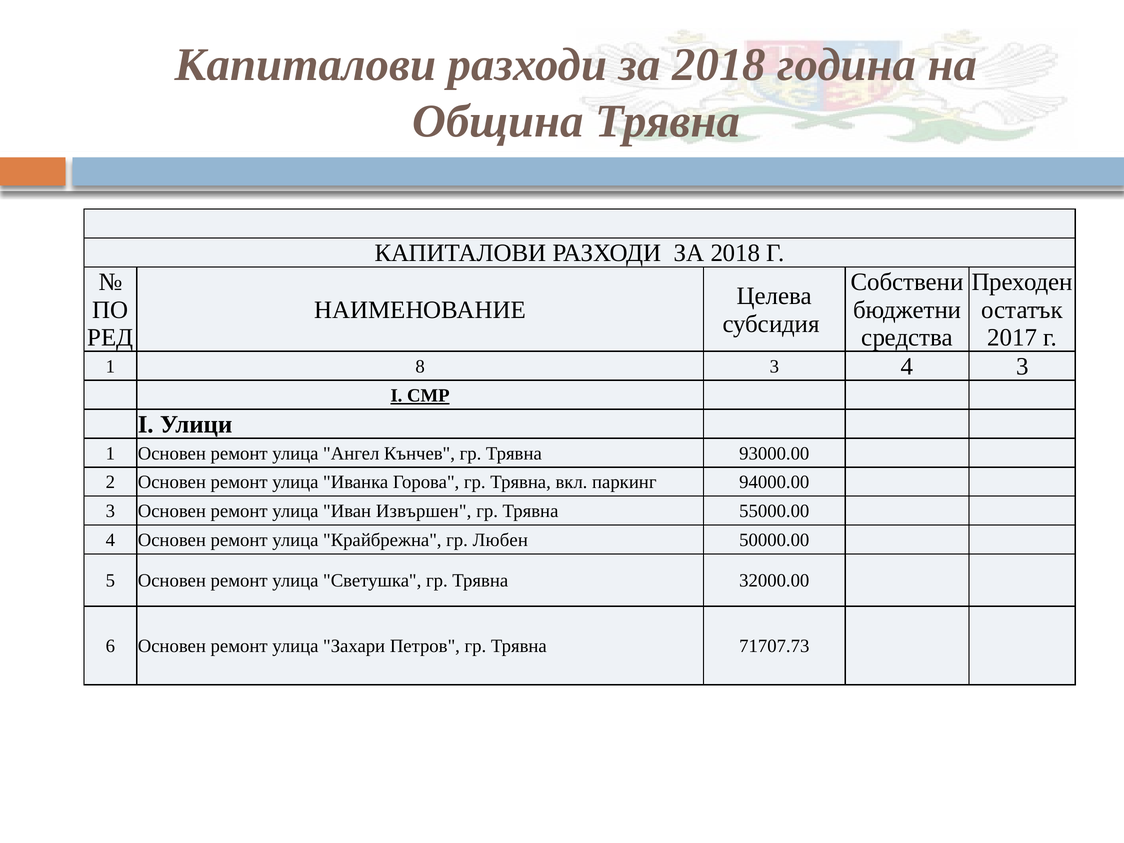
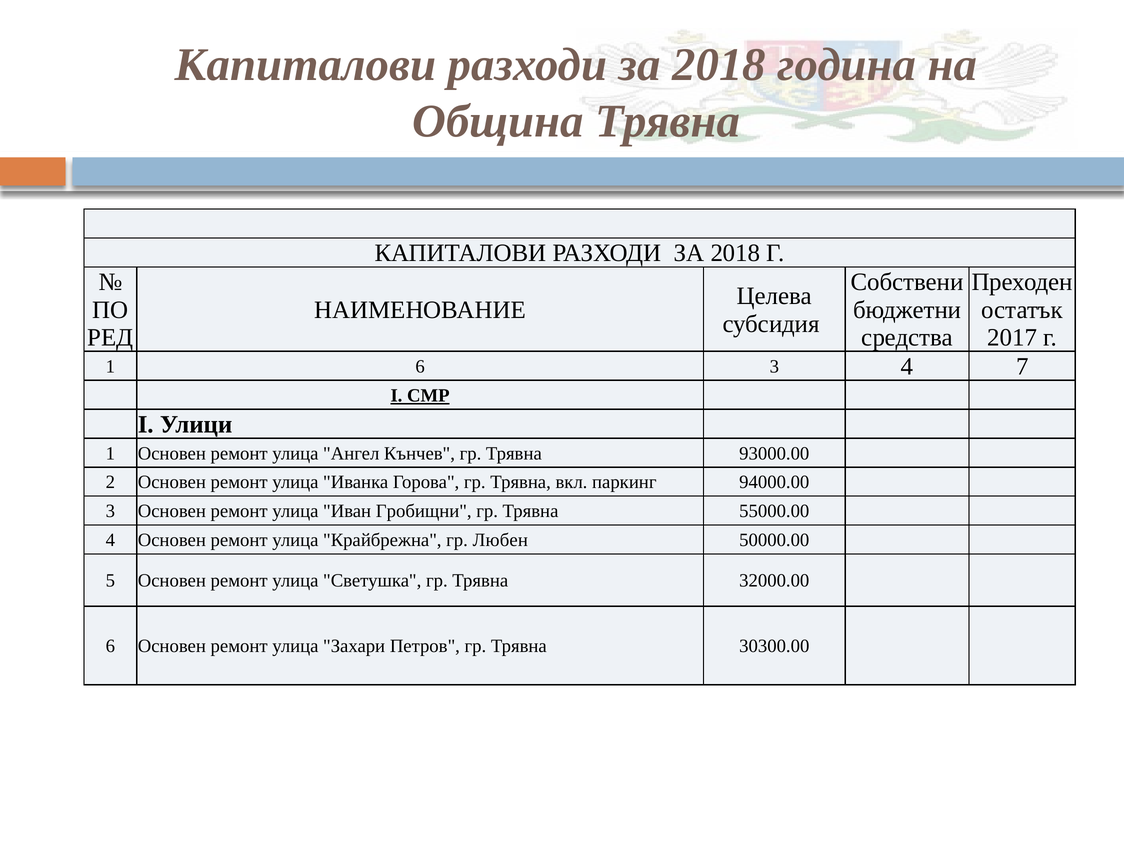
1 8: 8 -> 6
4 3: 3 -> 7
Извършен: Извършен -> Гробищни
71707.73: 71707.73 -> 30300.00
